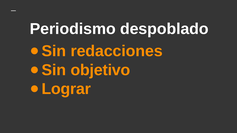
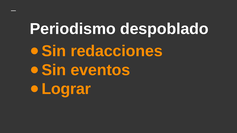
objetivo: objetivo -> eventos
